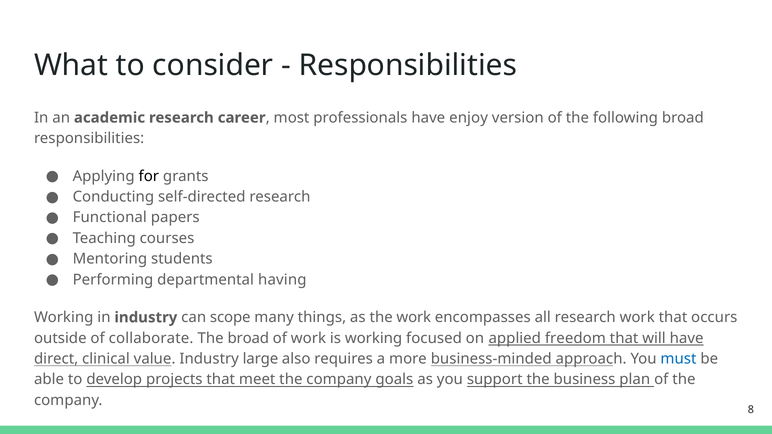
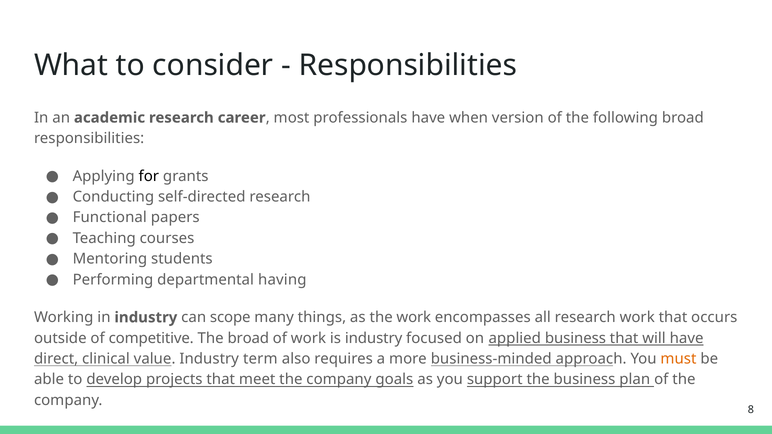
enjoy: enjoy -> when
collaborate: collaborate -> competitive
is working: working -> industry
applied freedom: freedom -> business
large: large -> term
must colour: blue -> orange
